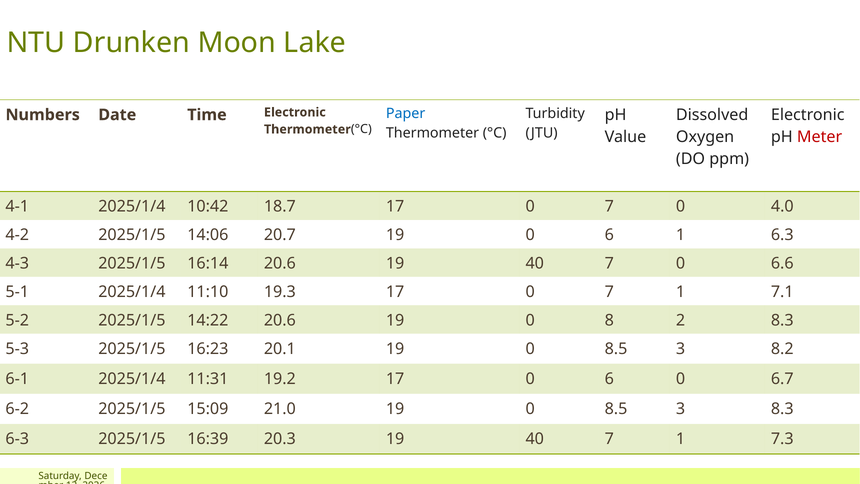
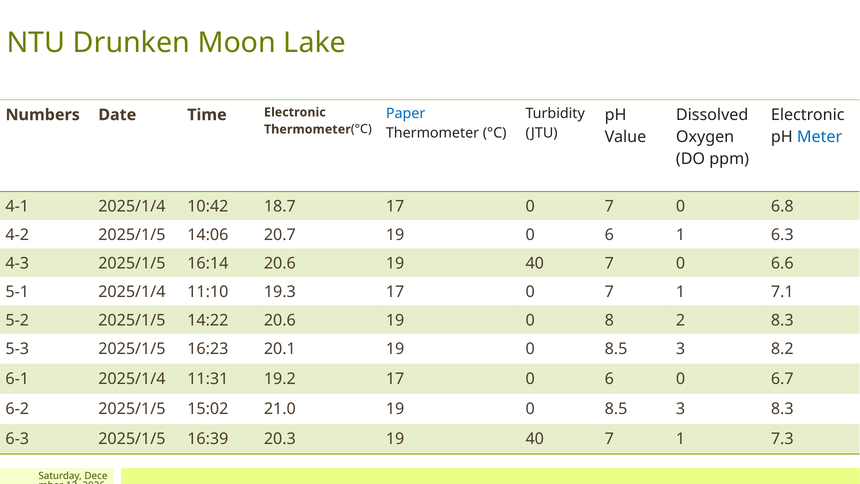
Meter colour: red -> blue
4.0: 4.0 -> 6.8
15:09: 15:09 -> 15:02
